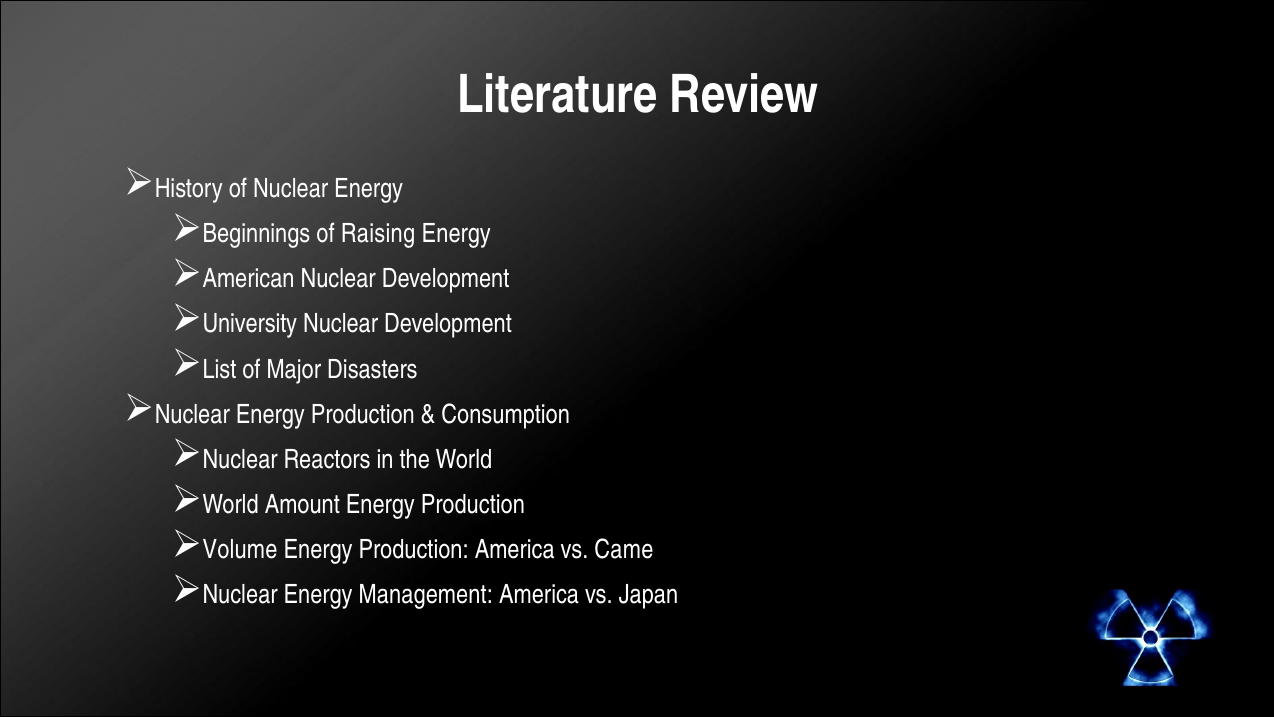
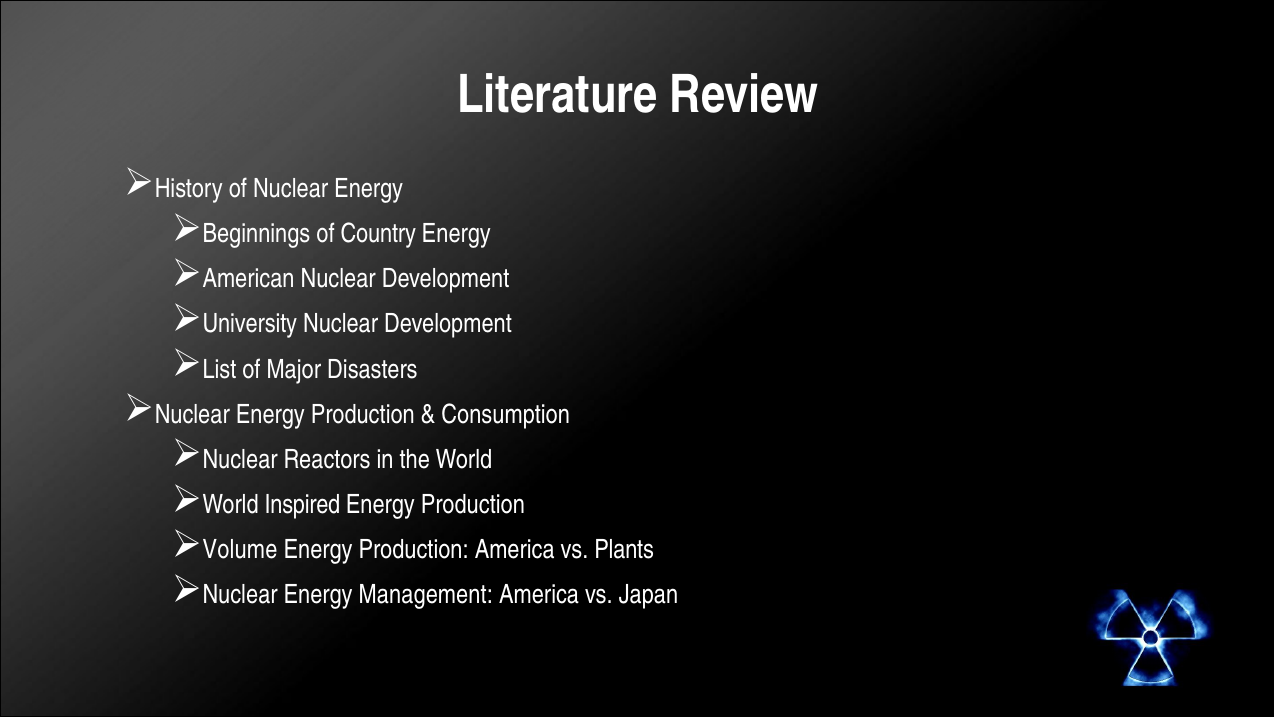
Raising: Raising -> Country
Amount: Amount -> Inspired
Came: Came -> Plants
